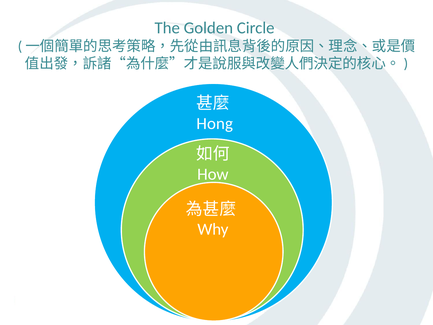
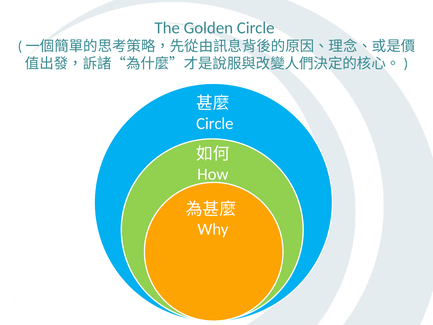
Hong at (215, 124): Hong -> Circle
